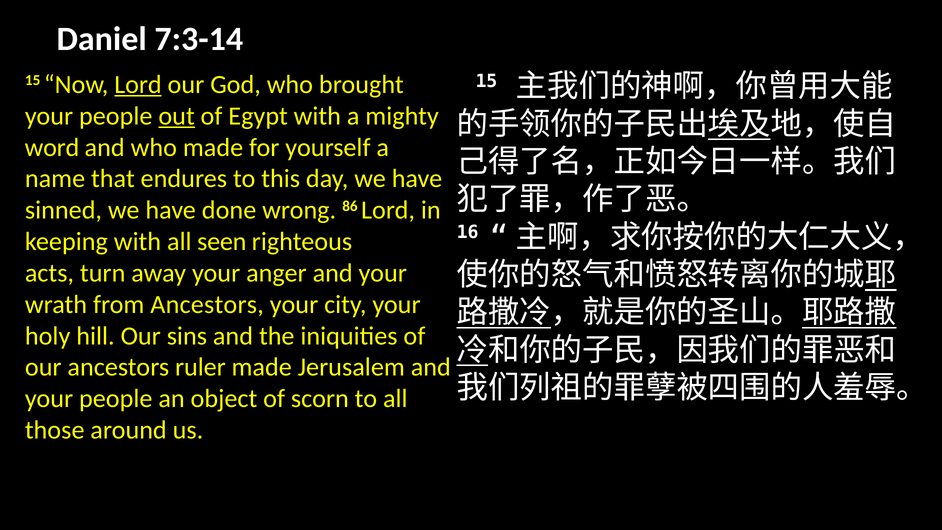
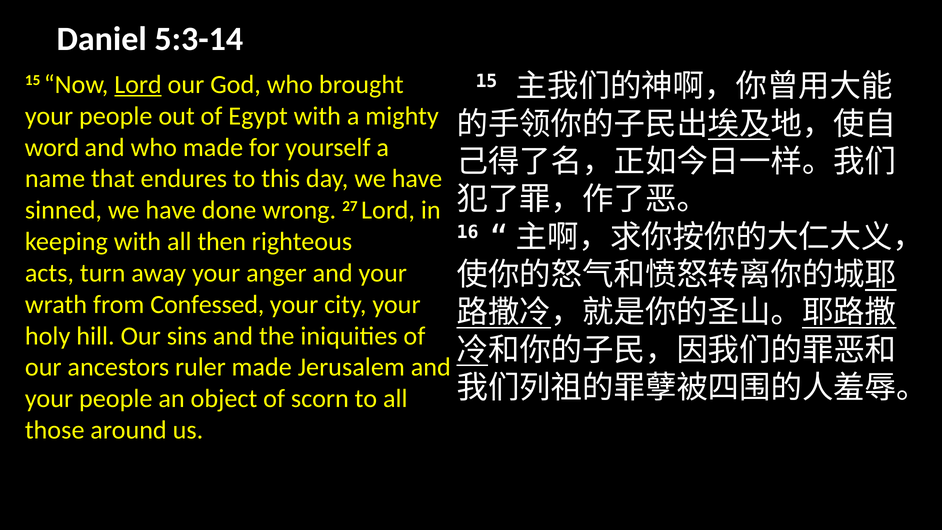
7:3-14: 7:3-14 -> 5:3-14
out underline: present -> none
86: 86 -> 27
seen: seen -> then
from Ancestors: Ancestors -> Confessed
